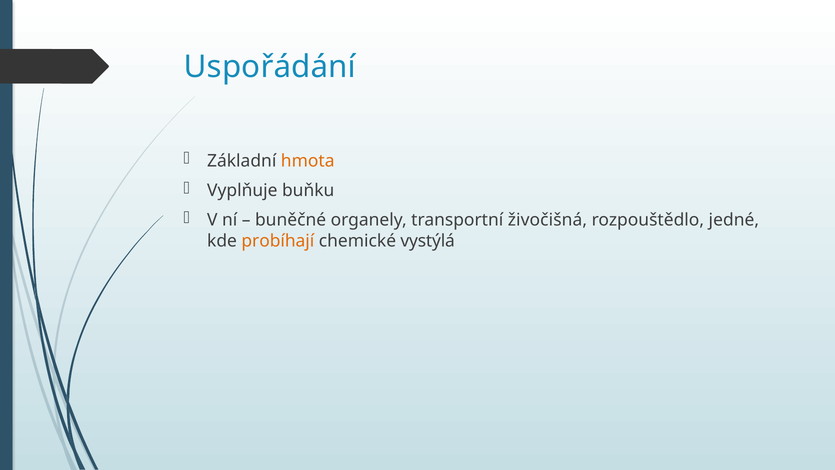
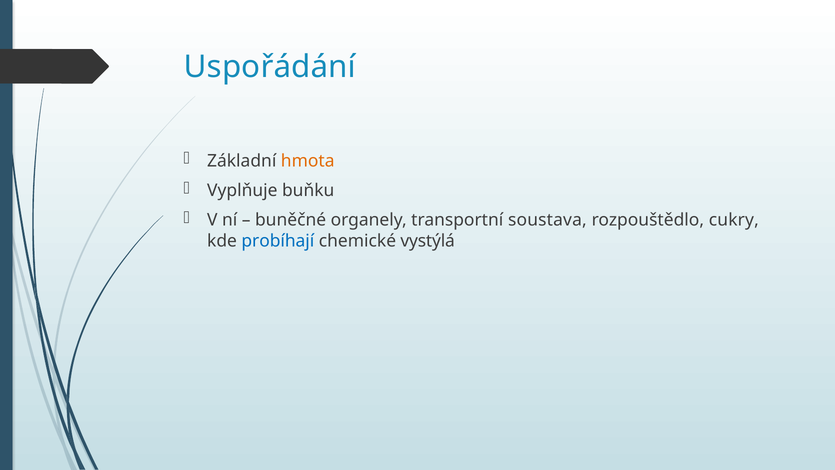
živočišná: živočišná -> soustava
jedné: jedné -> cukry
probíhají colour: orange -> blue
